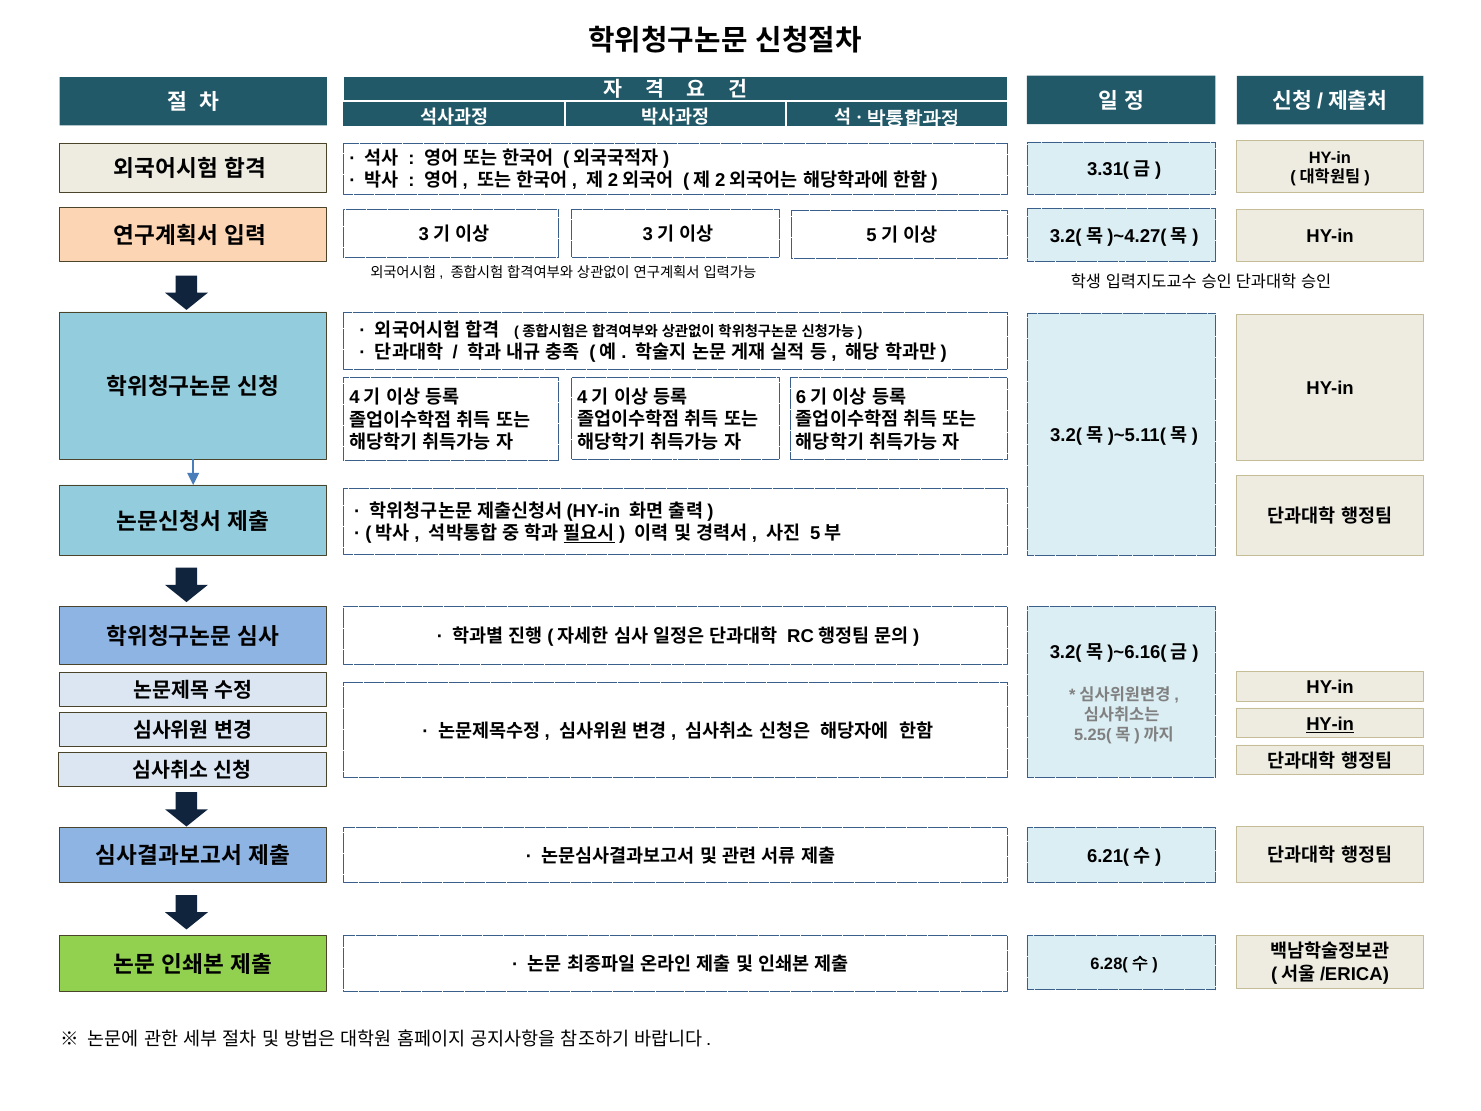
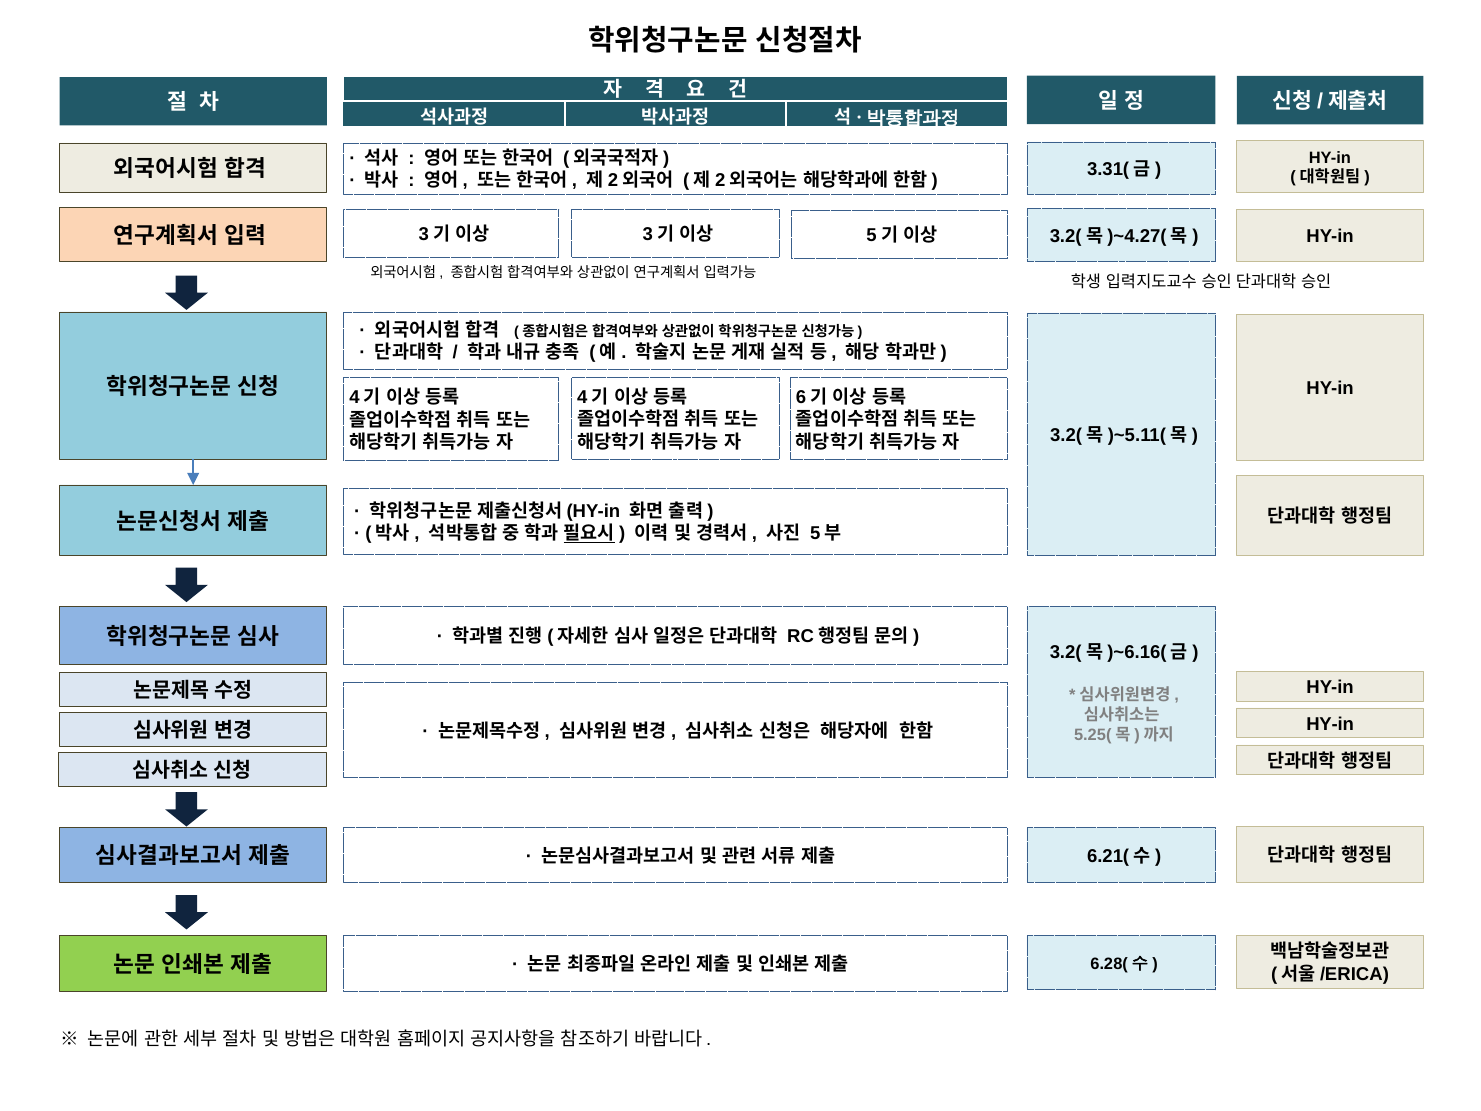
HY-in at (1330, 724) underline: present -> none
